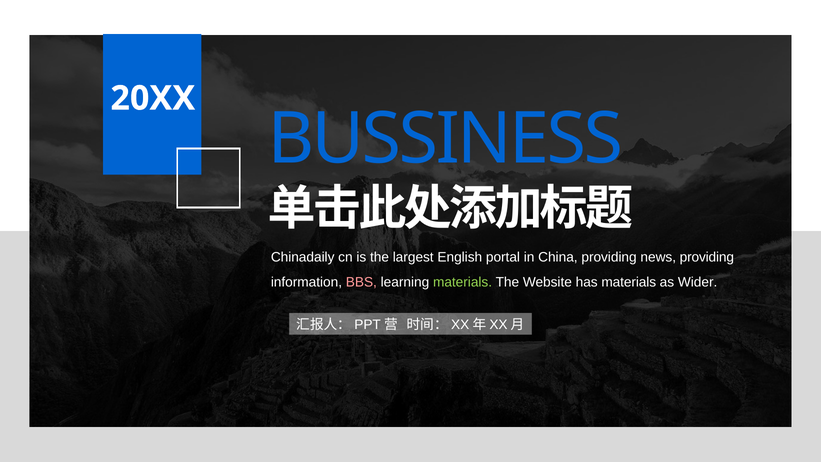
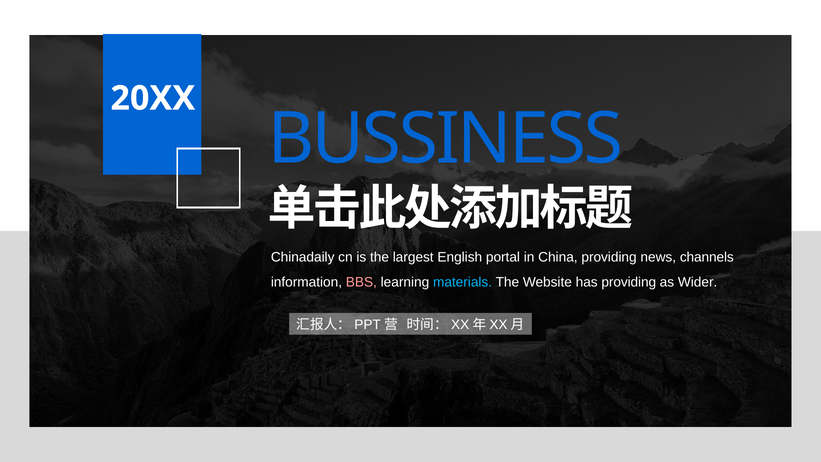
news providing: providing -> channels
materials at (463, 282) colour: light green -> light blue
has materials: materials -> providing
